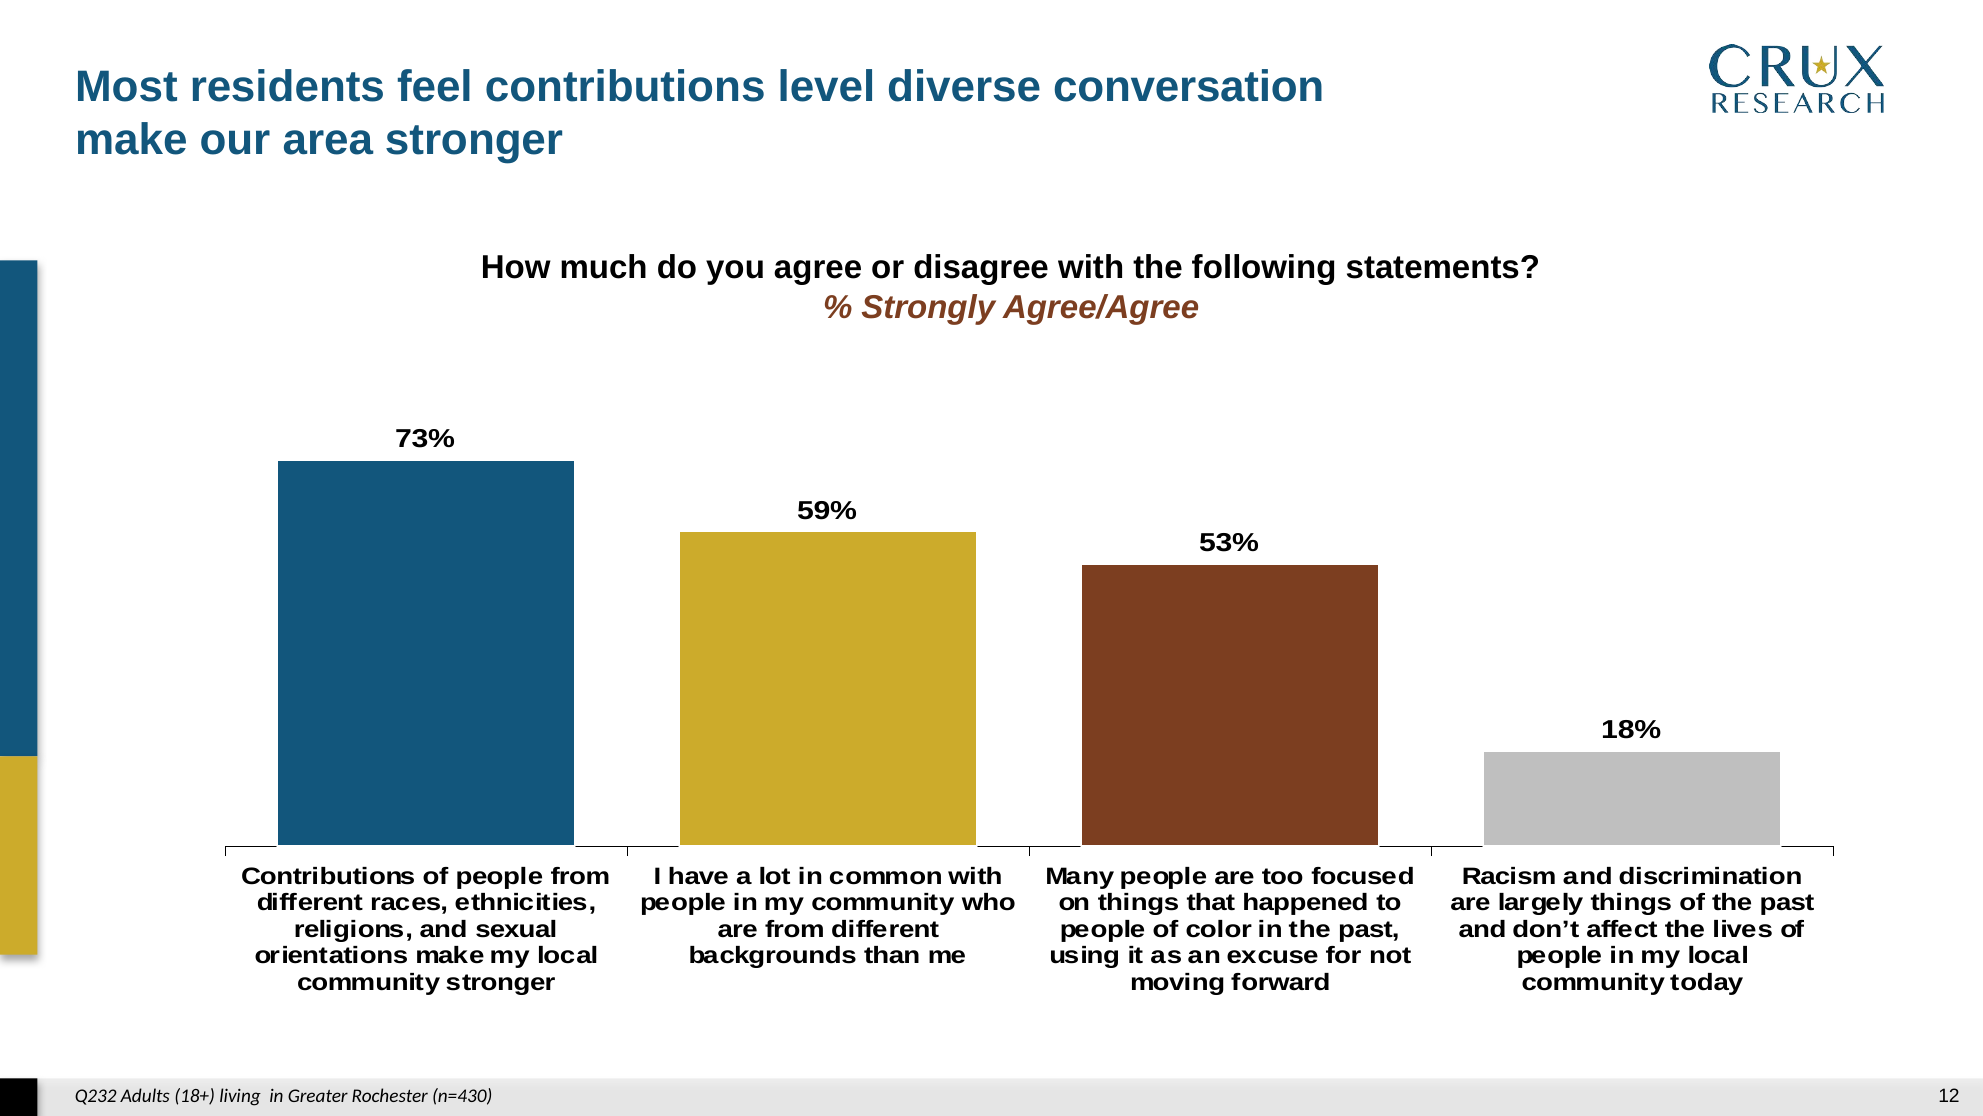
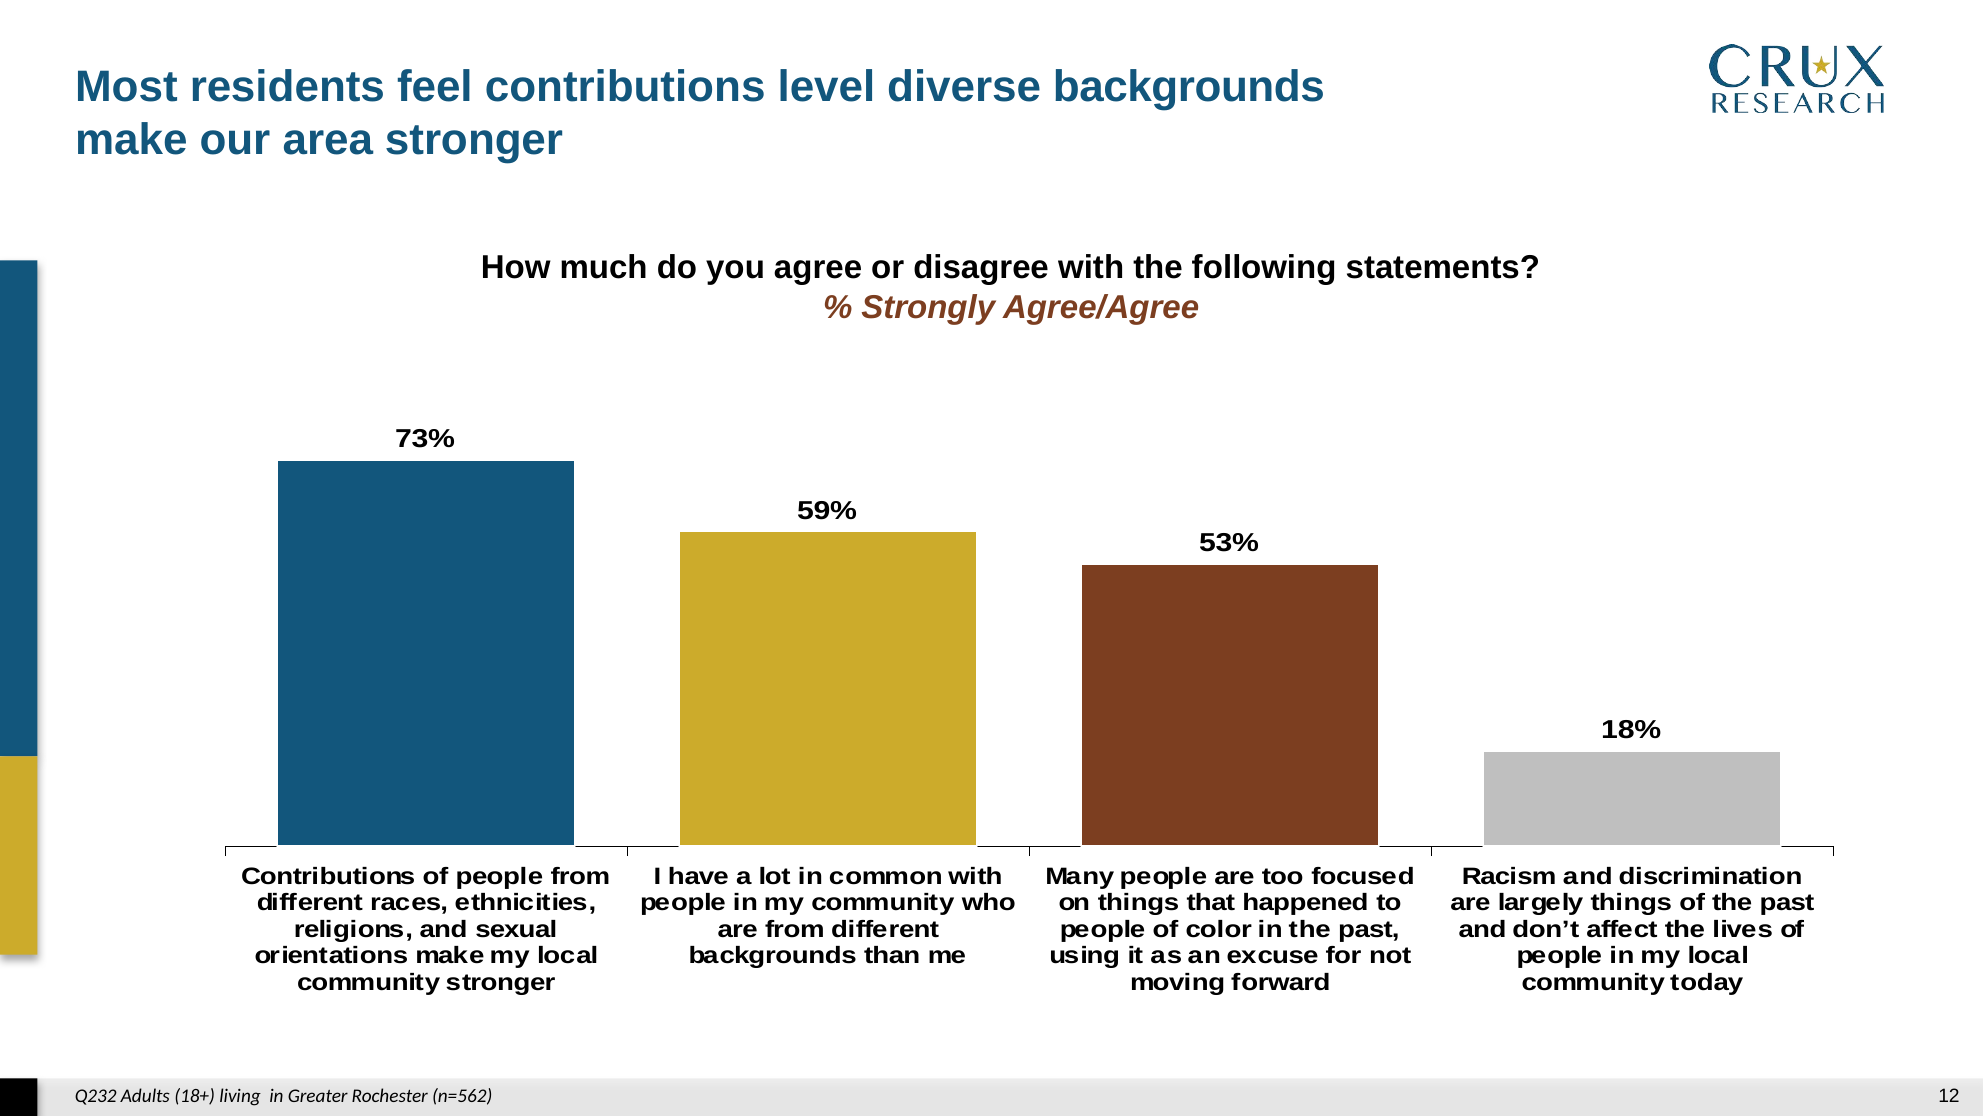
diverse conversation: conversation -> backgrounds
n=430: n=430 -> n=562
